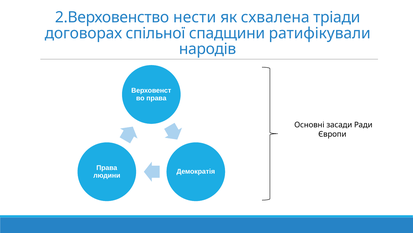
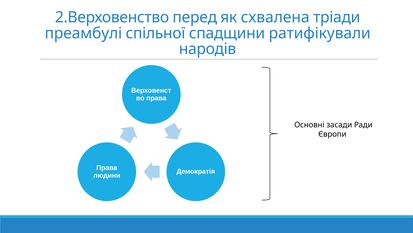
нести: нести -> перед
договорах: договорах -> преамбулі
